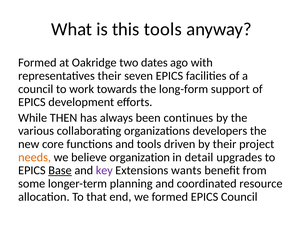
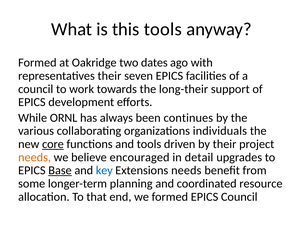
long-form: long-form -> long-their
THEN: THEN -> ORNL
developers: developers -> individuals
core underline: none -> present
organization: organization -> encouraged
key colour: purple -> blue
Extensions wants: wants -> needs
